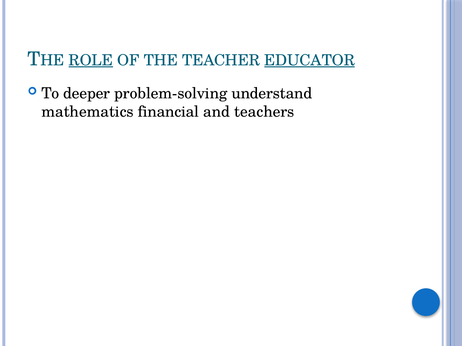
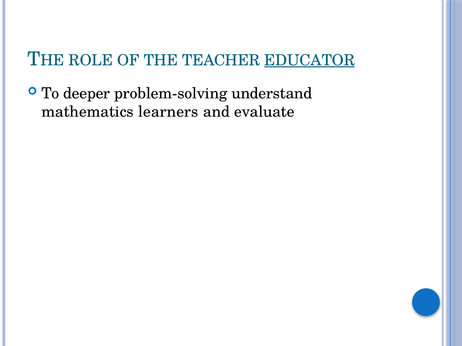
ROLE underline: present -> none
financial: financial -> learners
teachers: teachers -> evaluate
